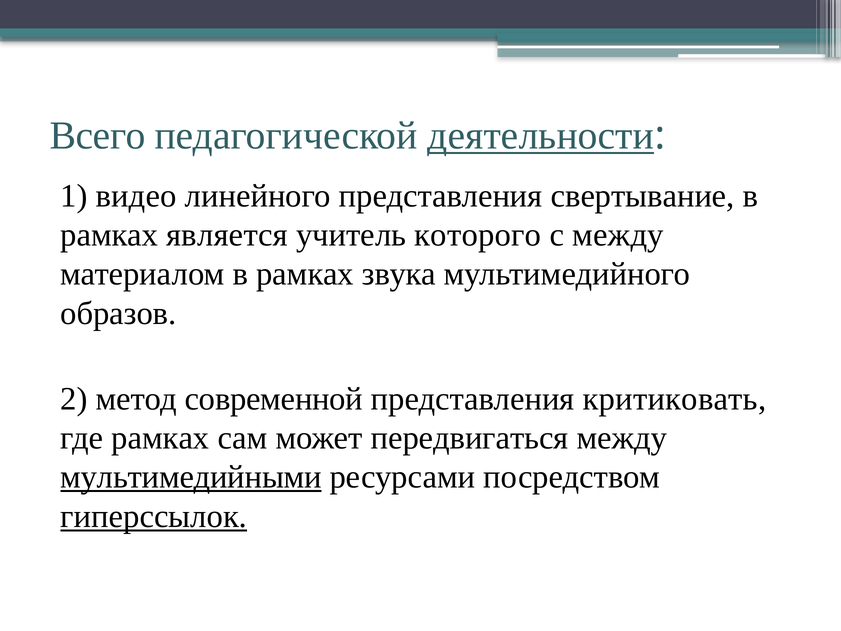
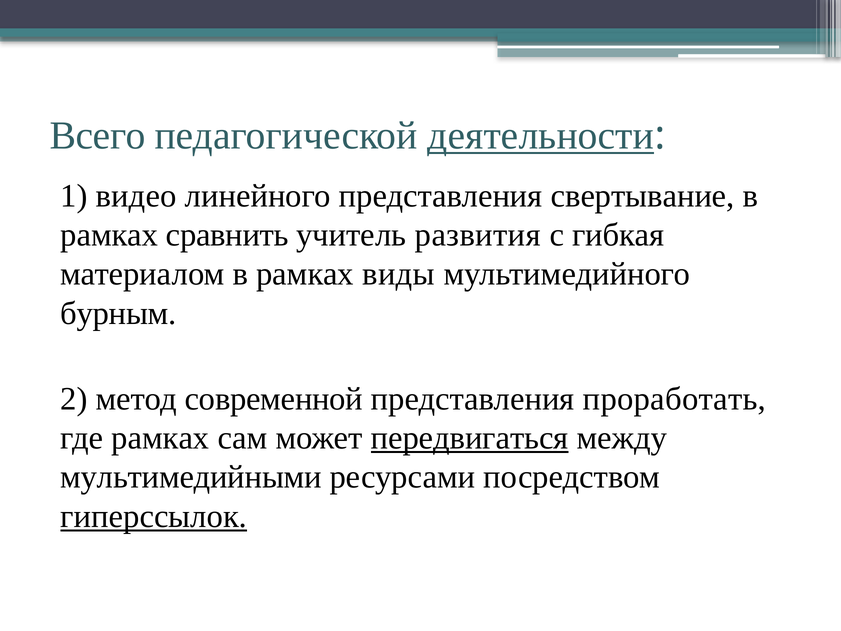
является: является -> сравнить
которого: которого -> развития
с между: между -> гибкая
звука: звука -> виды
образов: образов -> бурным
критиковать: критиковать -> проработать
передвигаться underline: none -> present
мультимедийными underline: present -> none
